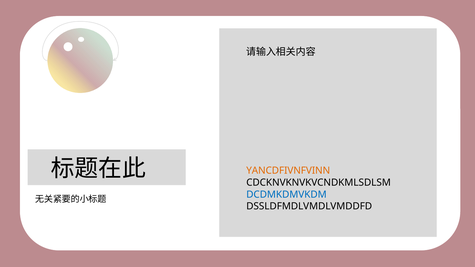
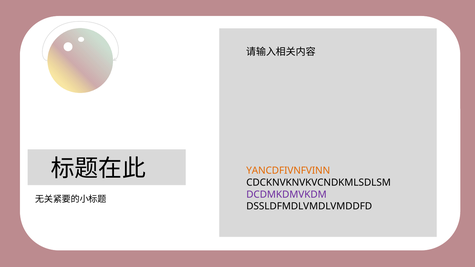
DCDMKDMVKDM colour: blue -> purple
